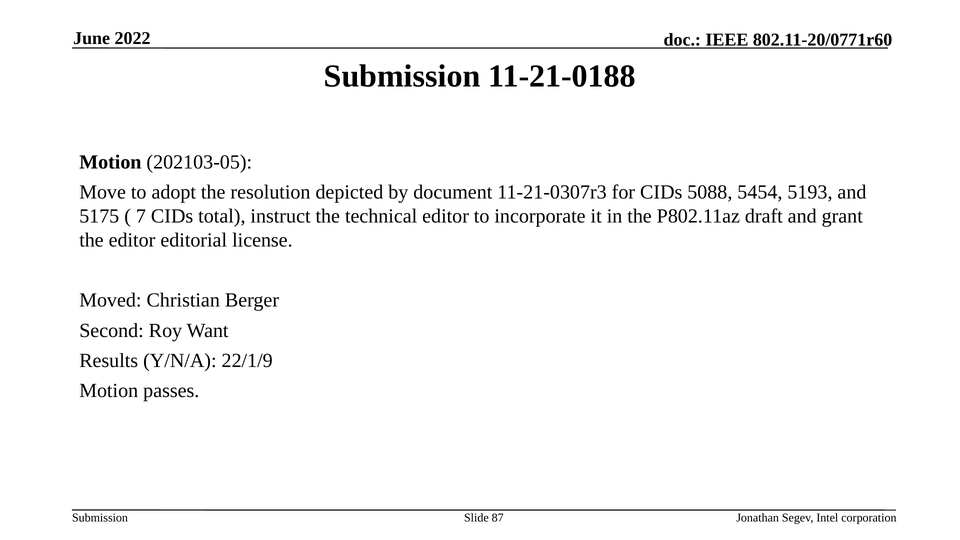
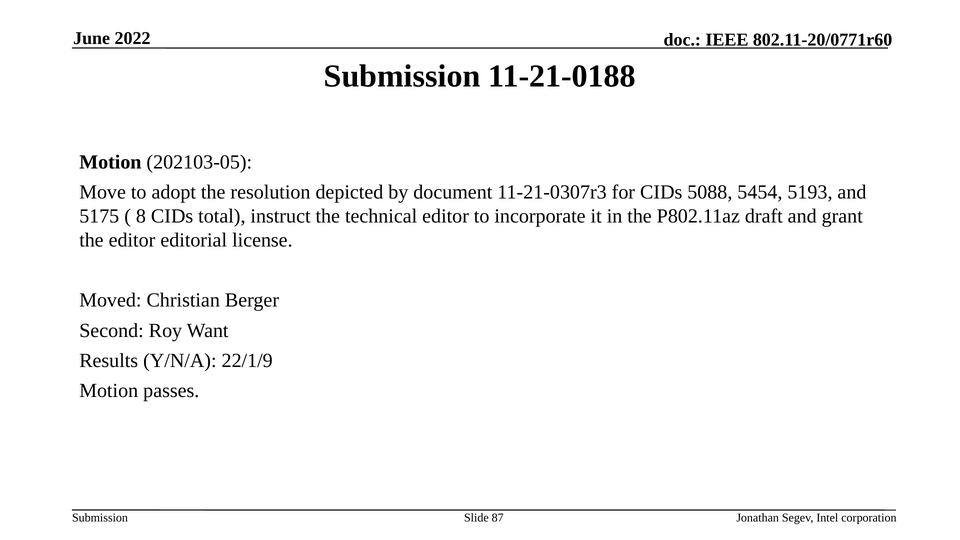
7: 7 -> 8
